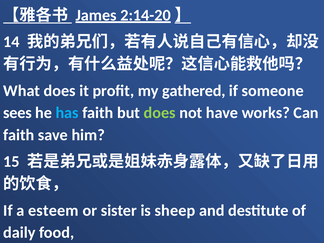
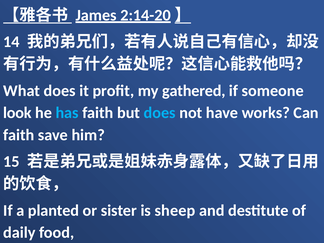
sees: sees -> look
does at (160, 113) colour: light green -> light blue
esteem: esteem -> planted
